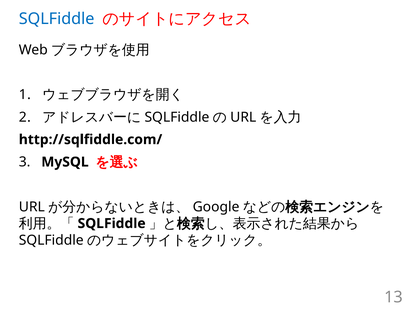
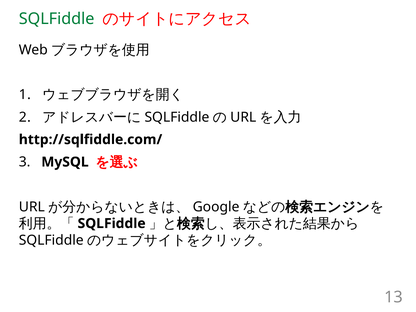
SQLFiddle at (57, 19) colour: blue -> green
